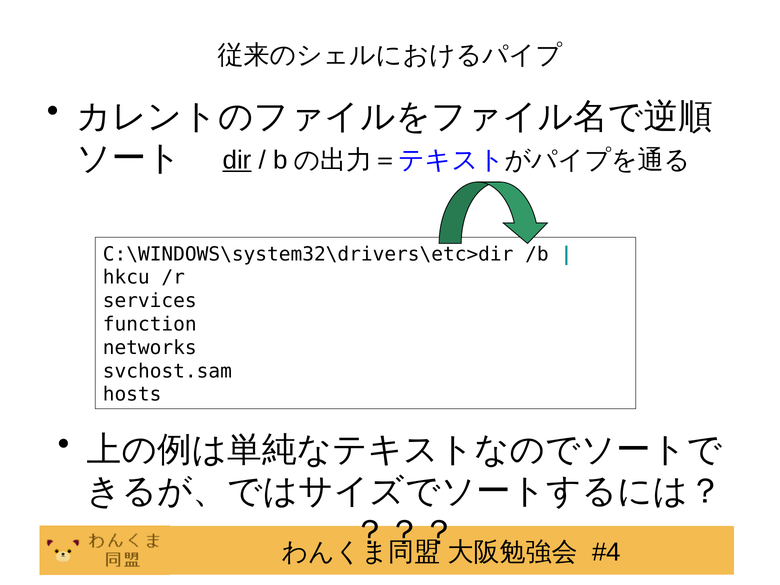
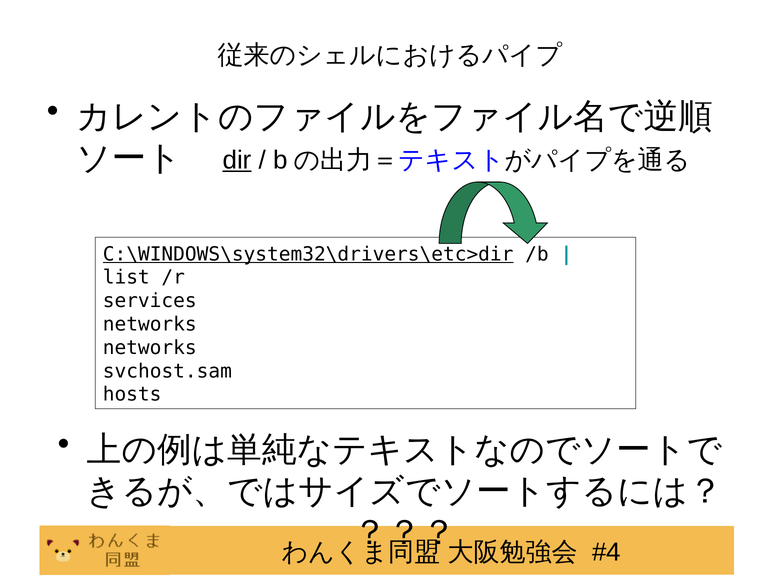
C:\WINDOWS\system32\drivers\etc>dir underline: none -> present
hkcu: hkcu -> list
function at (150, 324): function -> networks
